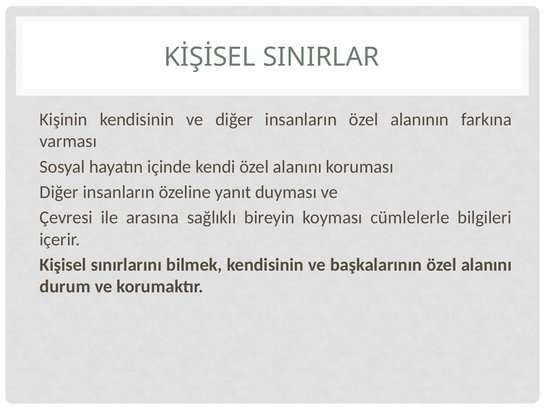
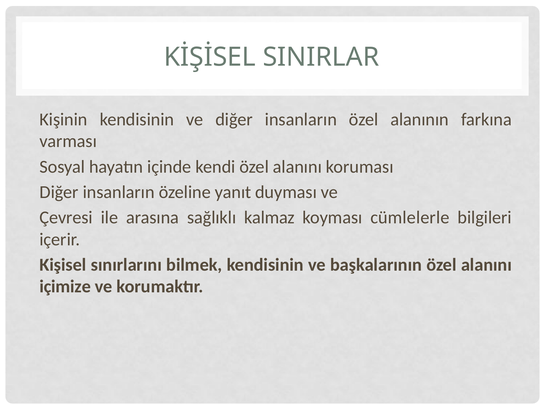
bireyin: bireyin -> kalmaz
durum: durum -> içimize
